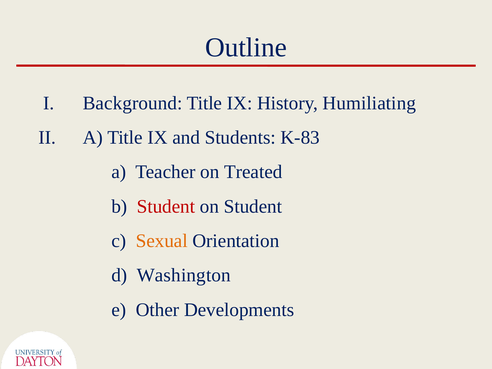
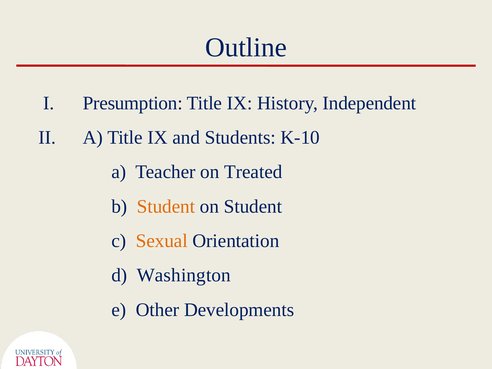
Background: Background -> Presumption
Humiliating: Humiliating -> Independent
K-83: K-83 -> K-10
Student at (166, 206) colour: red -> orange
